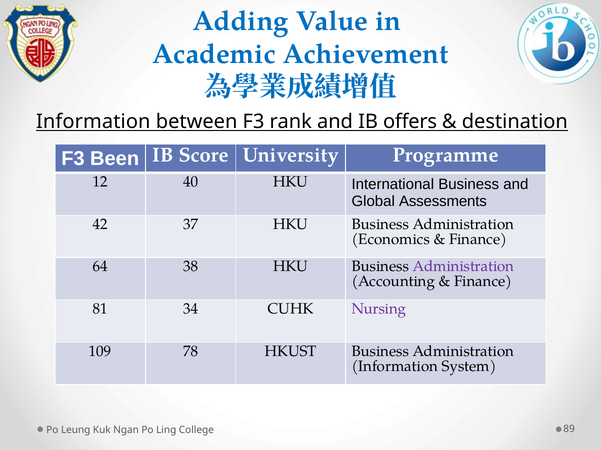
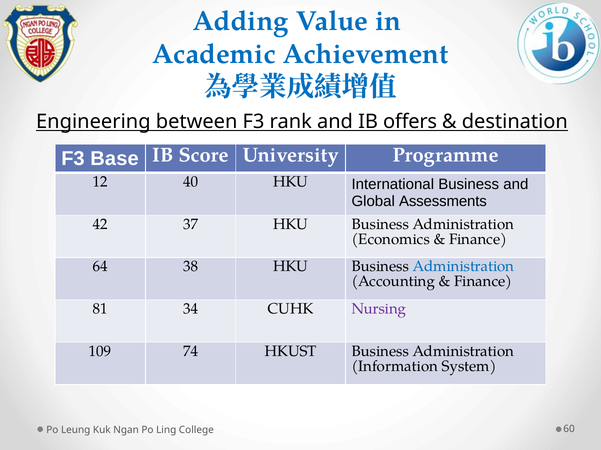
Information at (93, 122): Information -> Engineering
Been: Been -> Base
Administration at (463, 267) colour: purple -> blue
78: 78 -> 74
89: 89 -> 60
